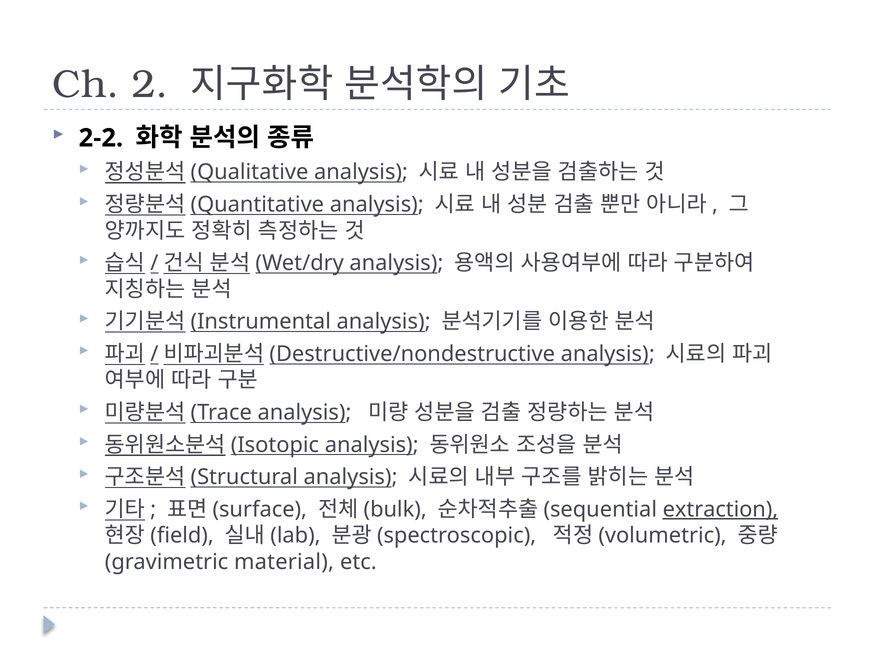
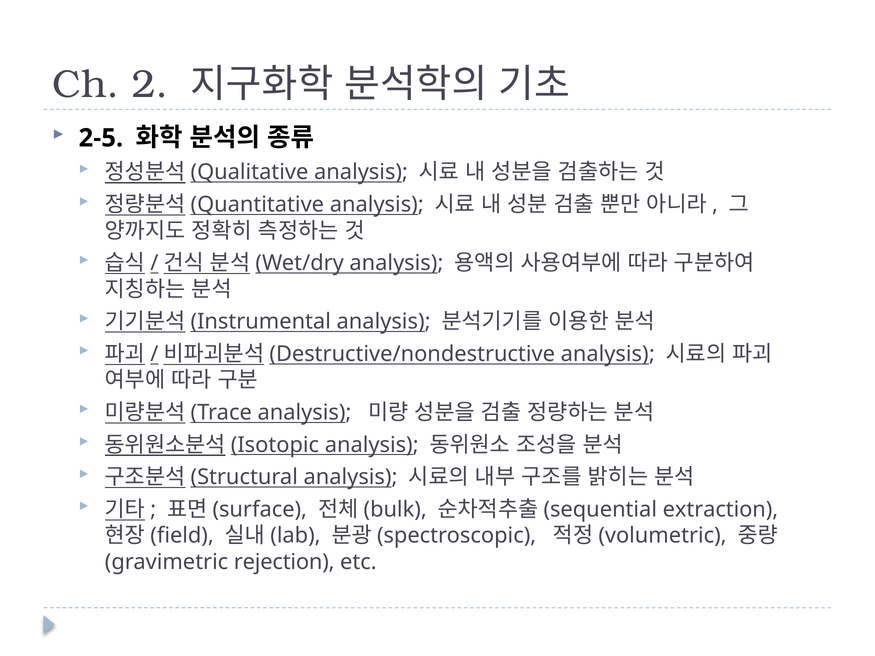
2-2: 2-2 -> 2-5
extraction underline: present -> none
material: material -> rejection
